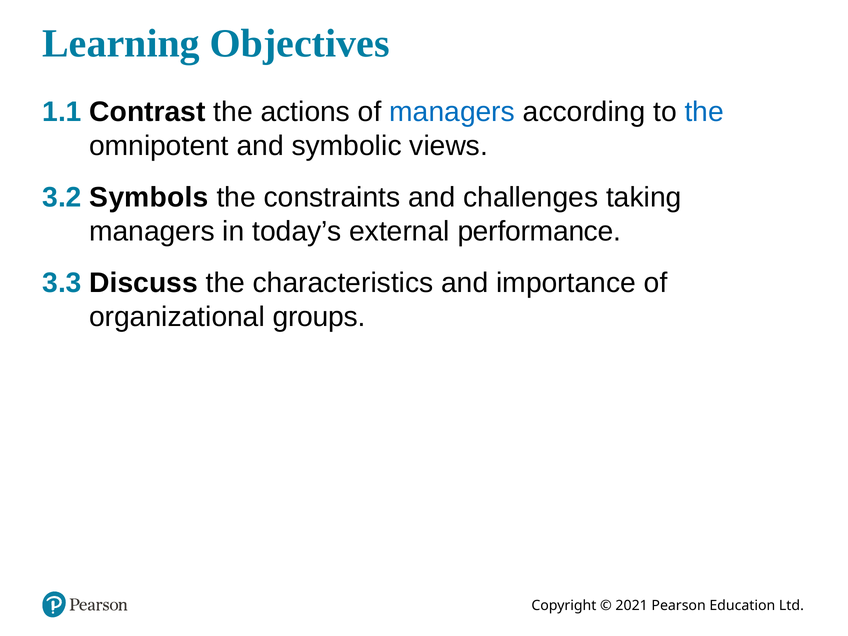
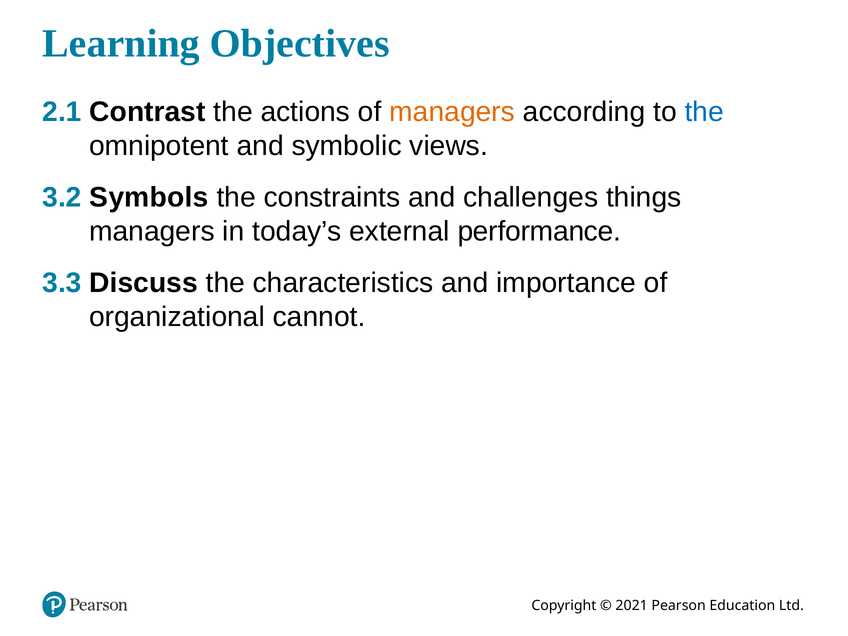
1.1: 1.1 -> 2.1
managers at (452, 112) colour: blue -> orange
taking: taking -> things
groups: groups -> cannot
